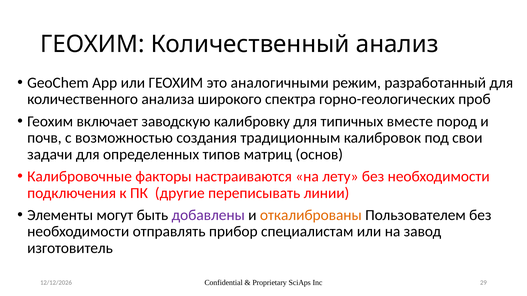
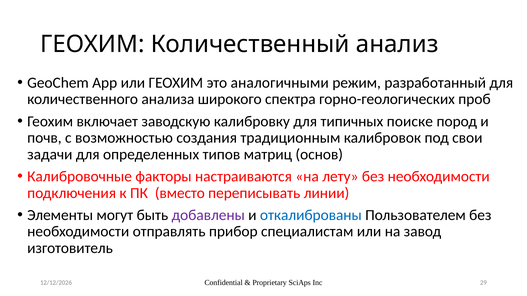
вместе: вместе -> поиске
другие: другие -> вместо
откалиброваны colour: orange -> blue
